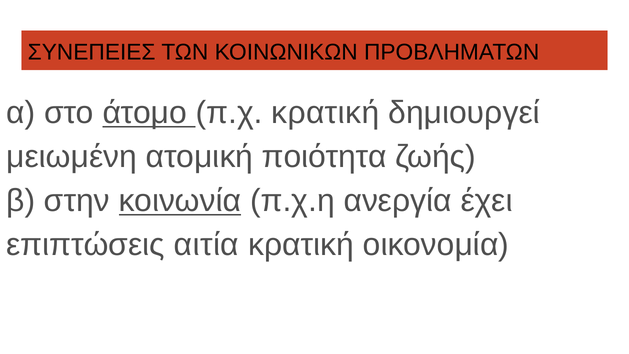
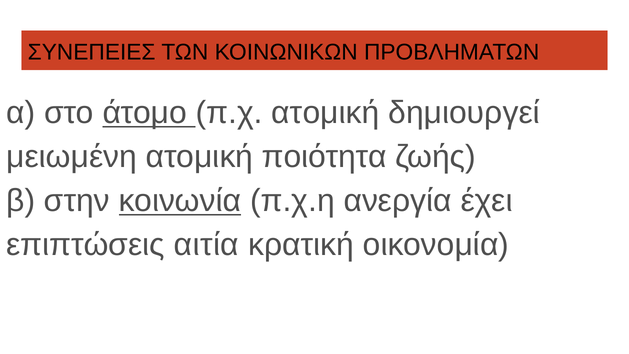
π.χ κρατική: κρατική -> ατομική
